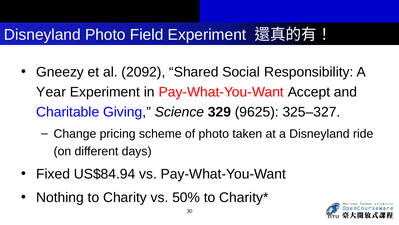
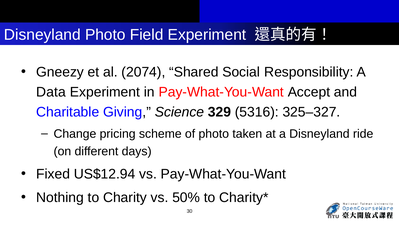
2092: 2092 -> 2074
Year: Year -> Data
9625: 9625 -> 5316
US$84.94: US$84.94 -> US$12.94
